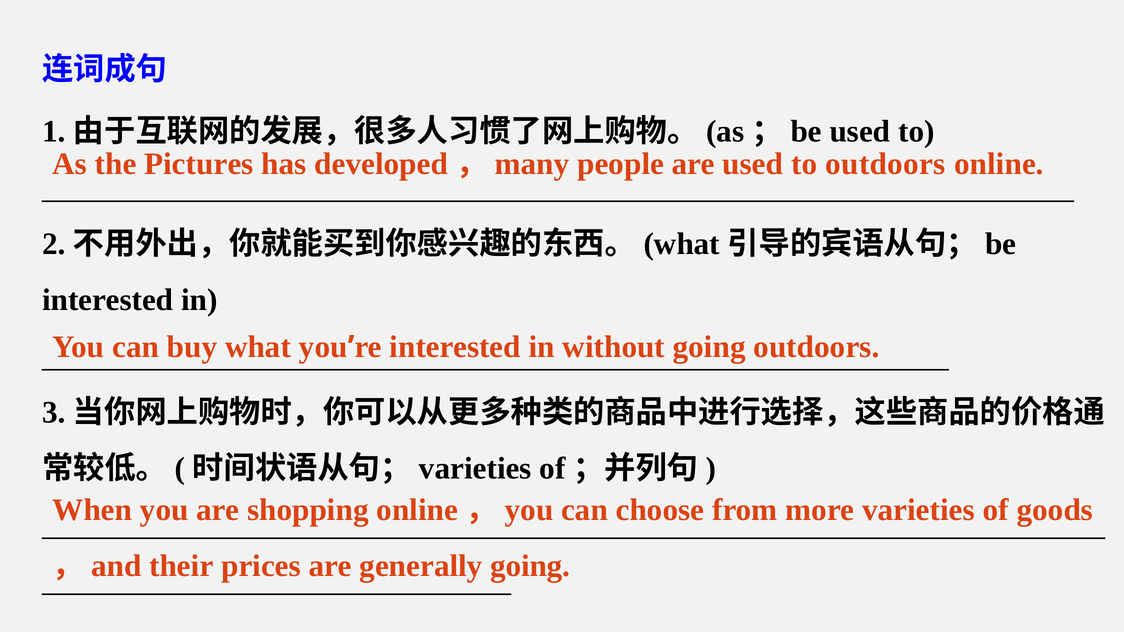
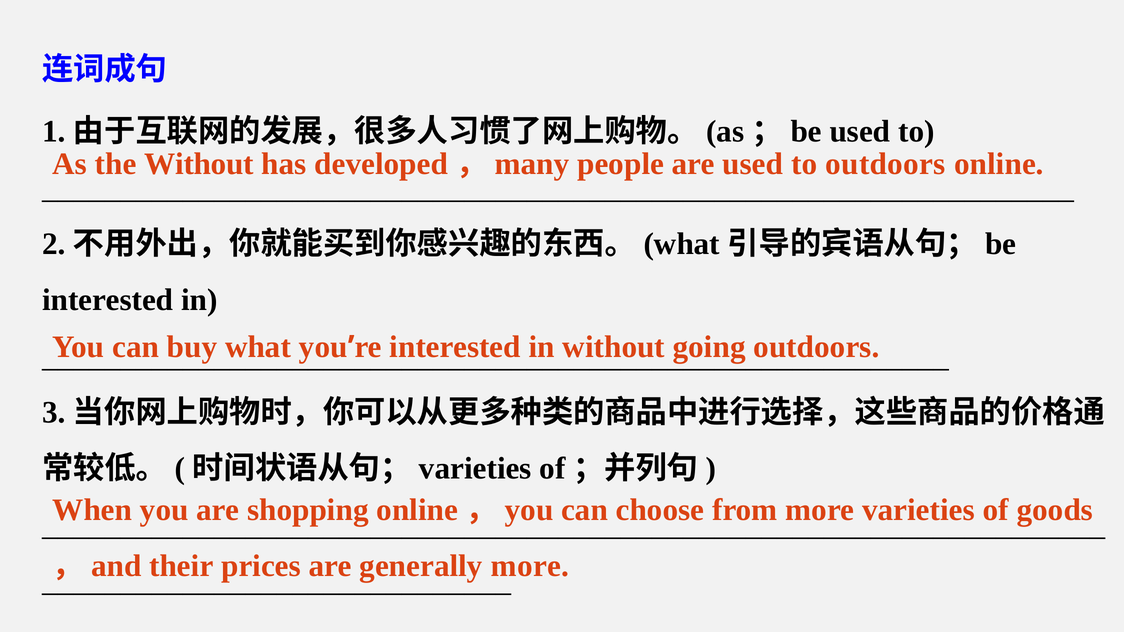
the Pictures: Pictures -> Without
going at (530, 566): going -> more
